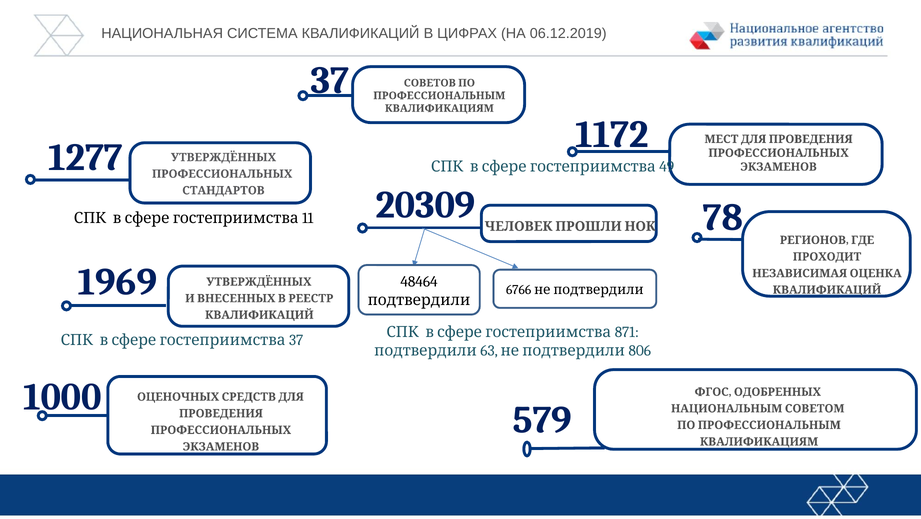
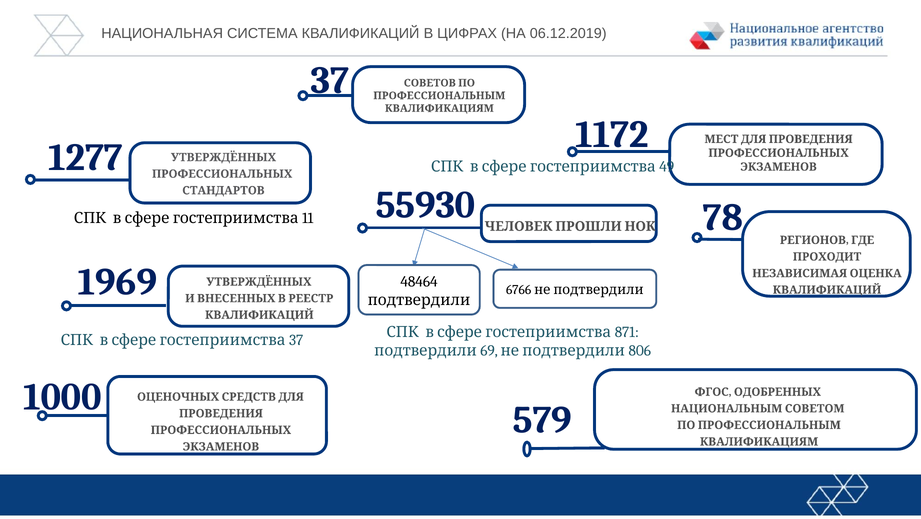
20309: 20309 -> 55930
63: 63 -> 69
